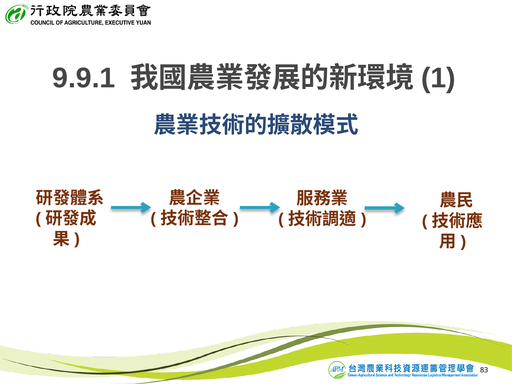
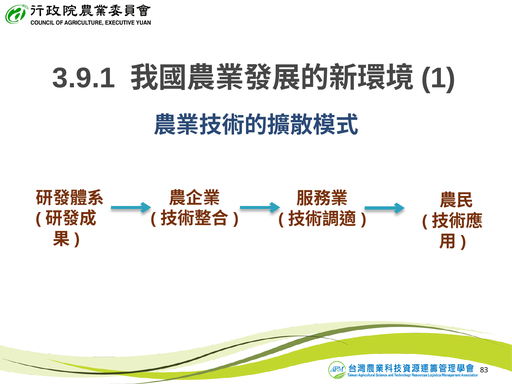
9.9.1: 9.9.1 -> 3.9.1
